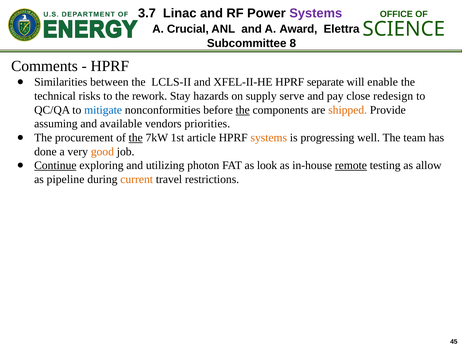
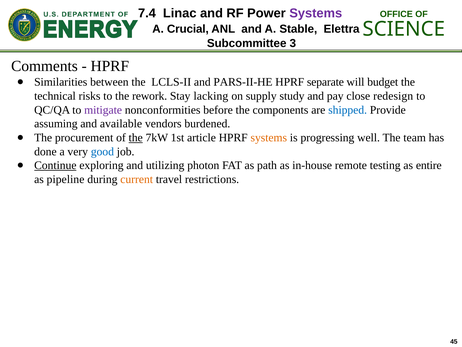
3.7: 3.7 -> 7.4
Award: Award -> Stable
8: 8 -> 3
XFEL-II-HE: XFEL-II-HE -> PARS-II-HE
enable: enable -> budget
hazards: hazards -> lacking
serve: serve -> study
mitigate colour: blue -> purple
the at (243, 110) underline: present -> none
shipped colour: orange -> blue
priorities: priorities -> burdened
good colour: orange -> blue
look: look -> path
remote underline: present -> none
allow: allow -> entire
